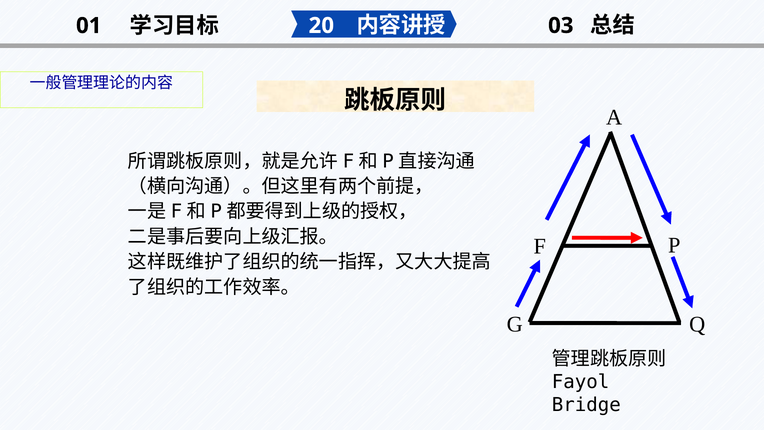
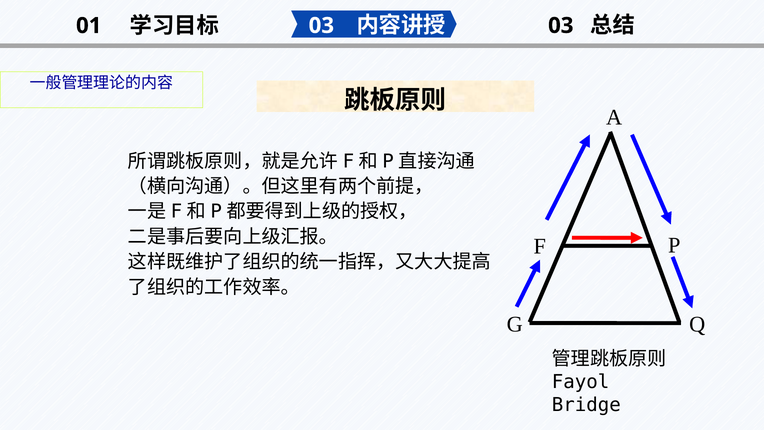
20 at (321, 26): 20 -> 03
